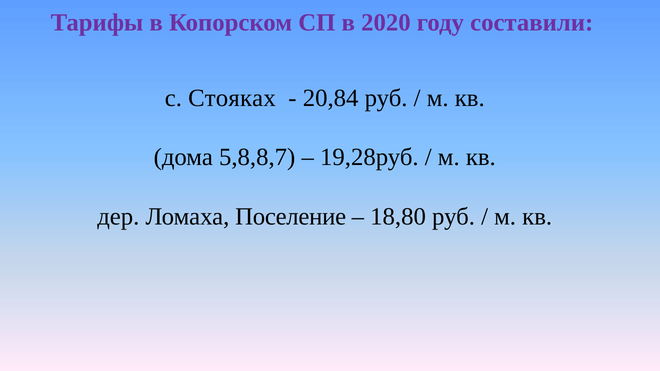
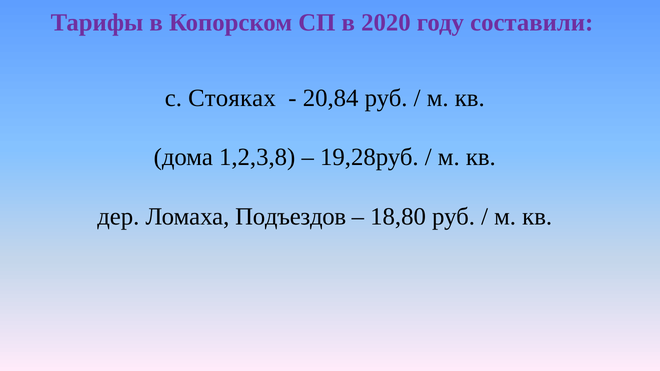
5,8,8,7: 5,8,8,7 -> 1,2,3,8
Поселение: Поселение -> Подъездов
